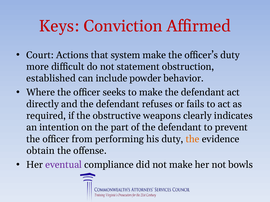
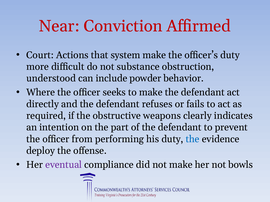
Keys: Keys -> Near
statement: statement -> substance
established: established -> understood
the at (193, 139) colour: orange -> blue
obtain: obtain -> deploy
